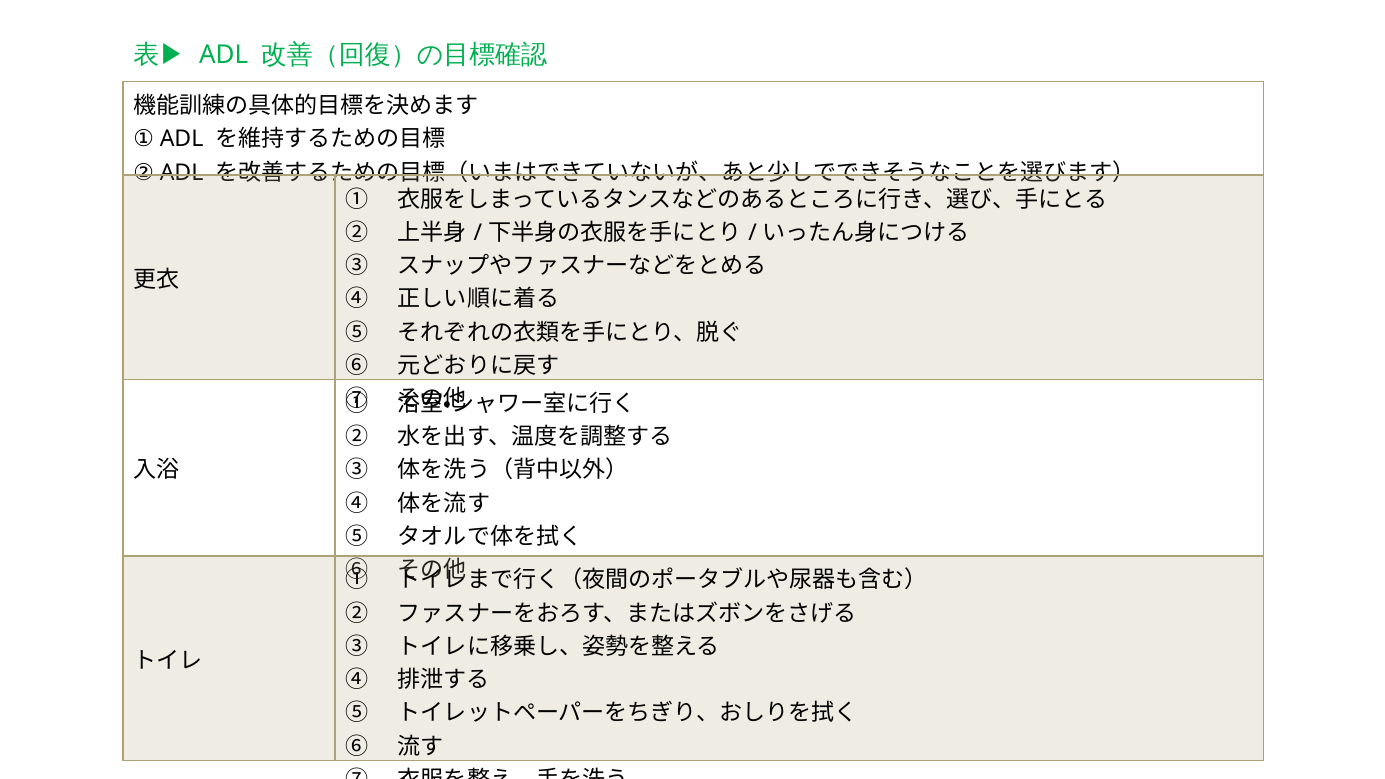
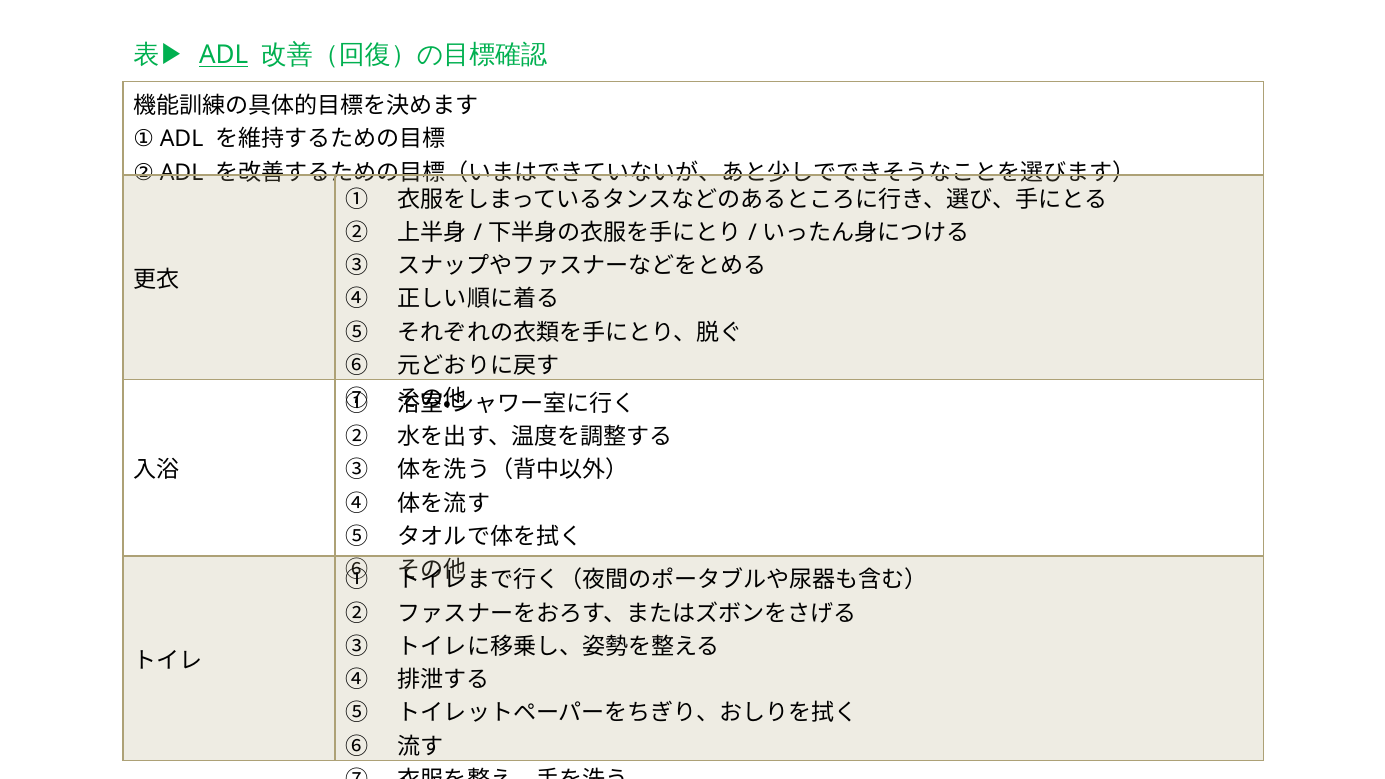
ADL at (224, 55) underline: none -> present
